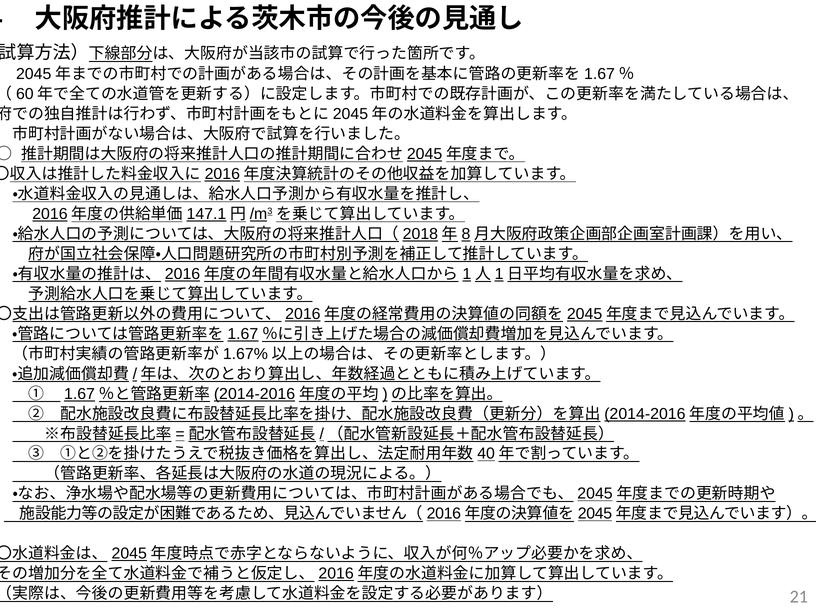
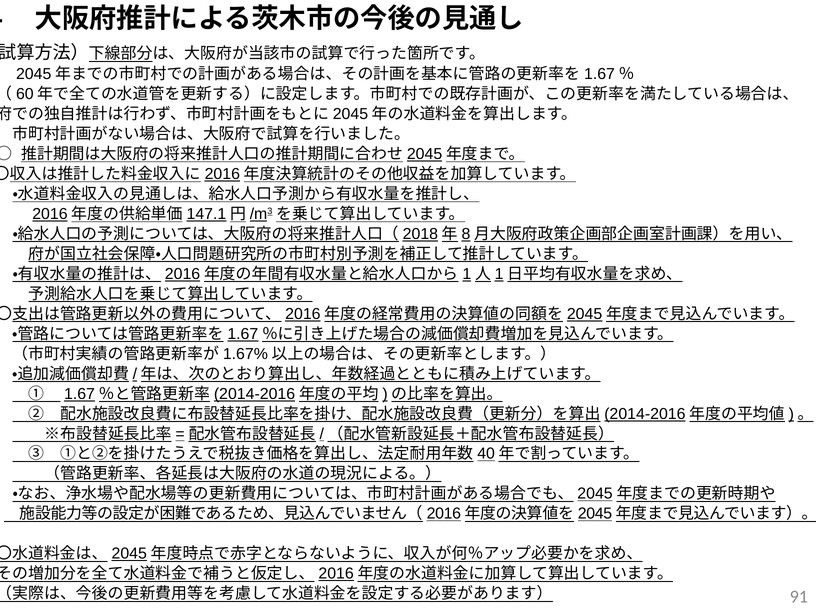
21: 21 -> 91
